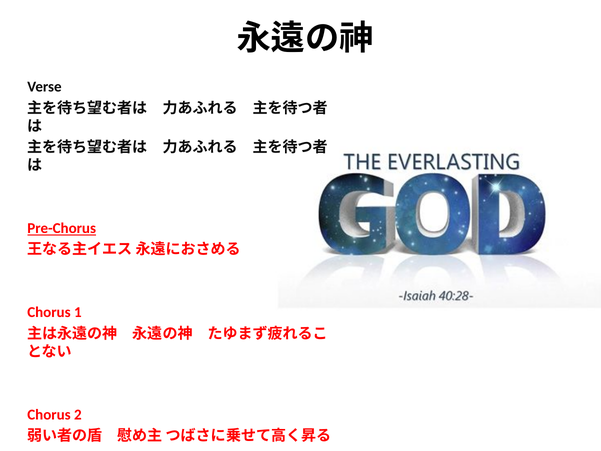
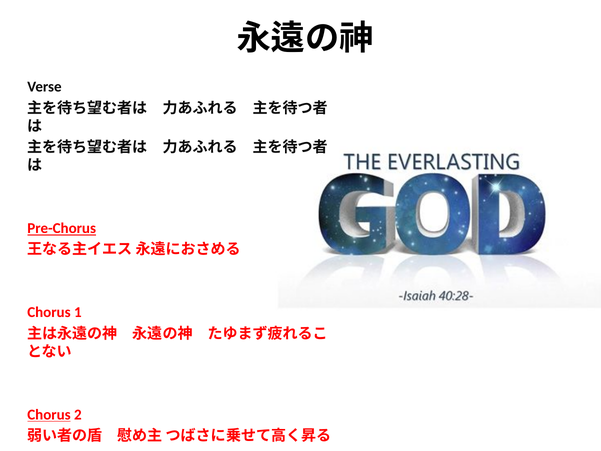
Chorus at (49, 415) underline: none -> present
